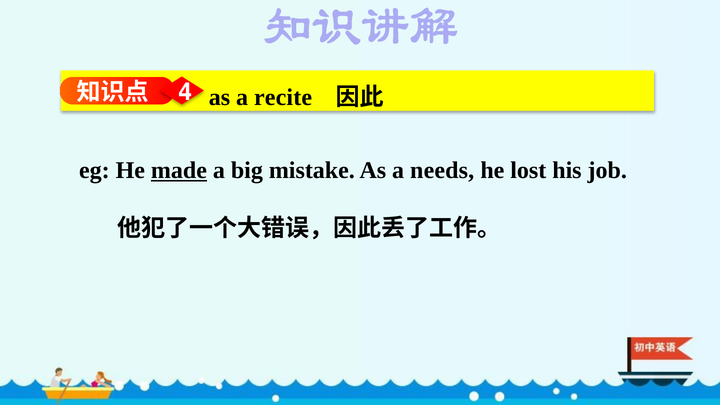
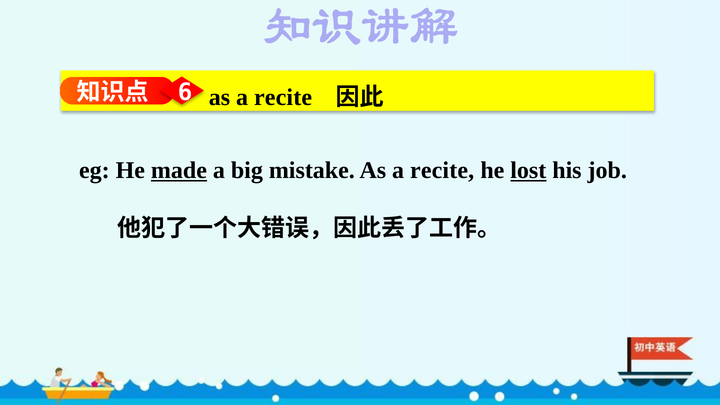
4: 4 -> 6
mistake As a needs: needs -> recite
lost underline: none -> present
